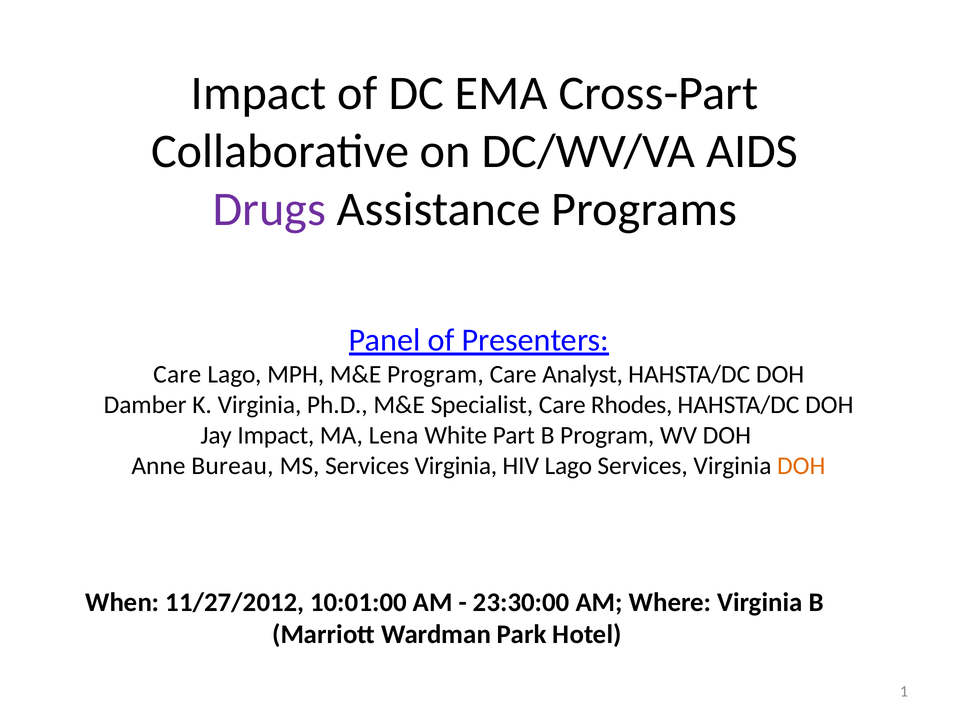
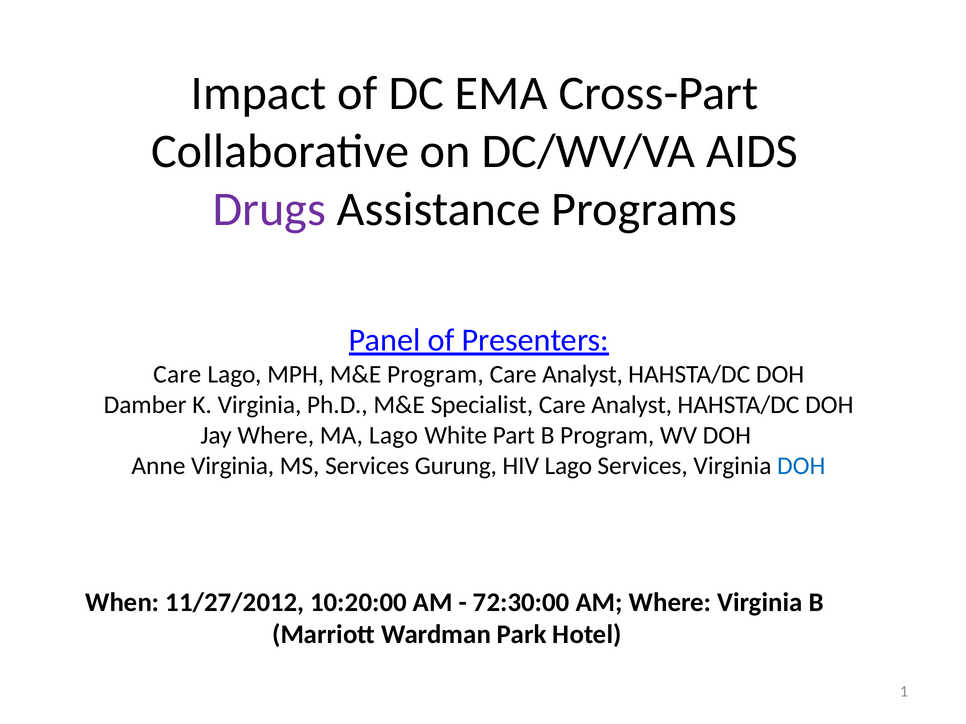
Specialist Care Rhodes: Rhodes -> Analyst
Jay Impact: Impact -> Where
MA Lena: Lena -> Lago
Anne Bureau: Bureau -> Virginia
MS Services Virginia: Virginia -> Gurung
DOH at (801, 466) colour: orange -> blue
10:01:00: 10:01:00 -> 10:20:00
23:30:00: 23:30:00 -> 72:30:00
